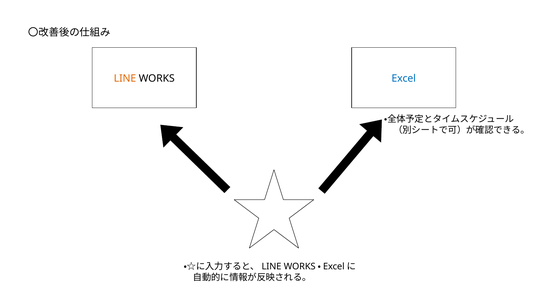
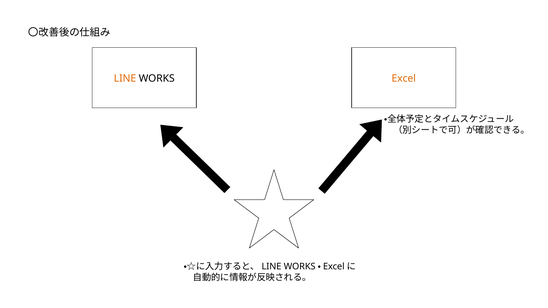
Excel colour: blue -> orange
